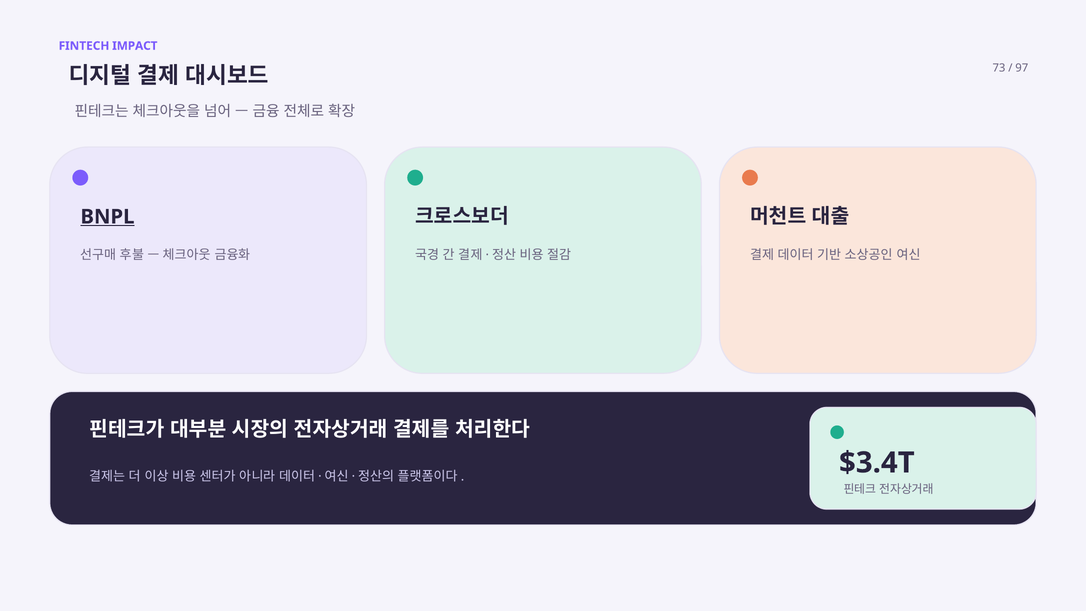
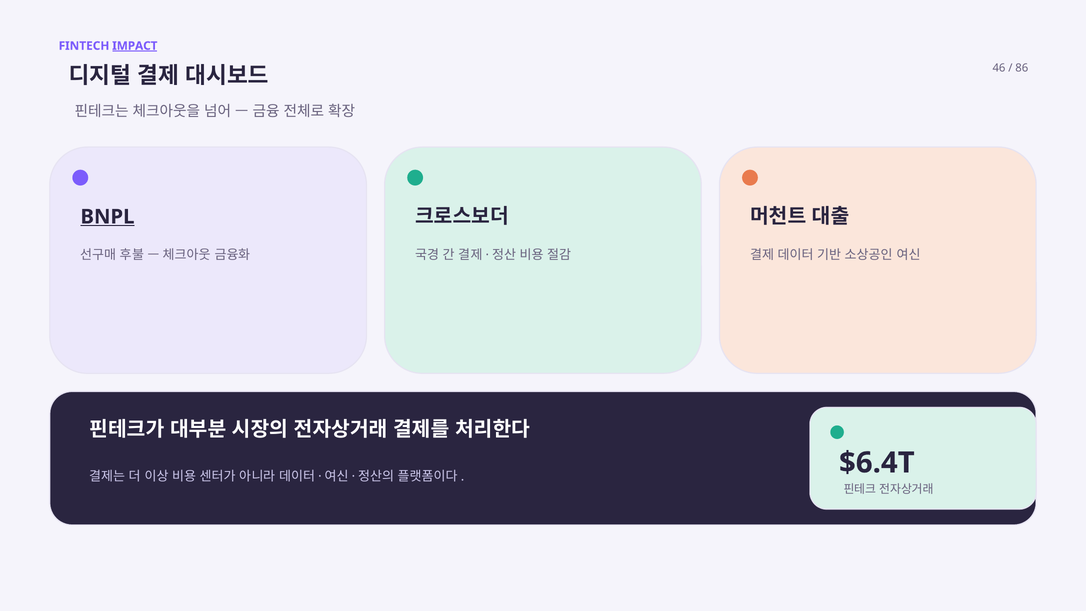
IMPACT underline: none -> present
73: 73 -> 46
97: 97 -> 86
$3.4T: $3.4T -> $6.4T
